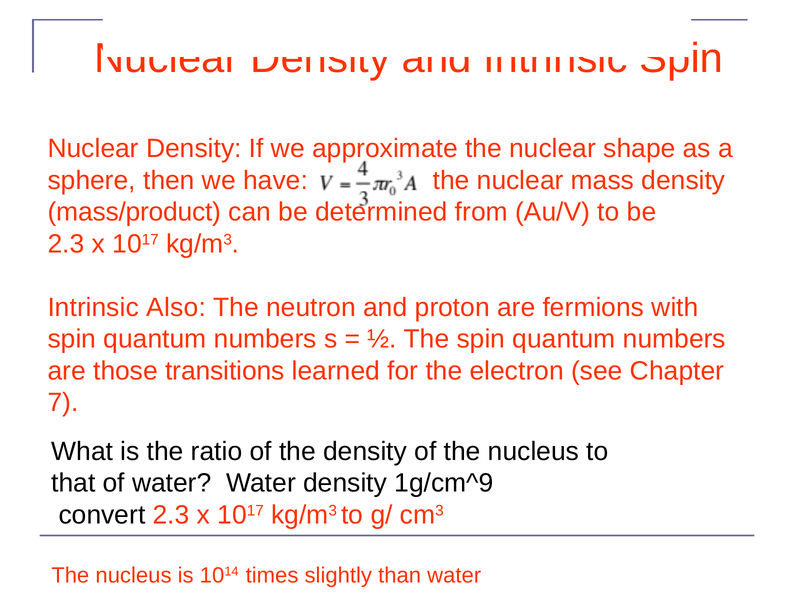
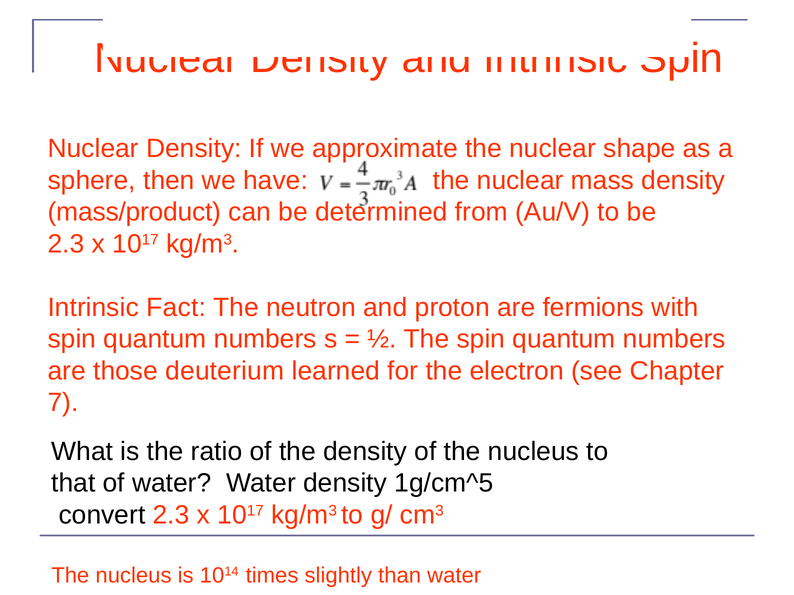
Also: Also -> Fact
transitions: transitions -> deuterium
1g/cm^9: 1g/cm^9 -> 1g/cm^5
